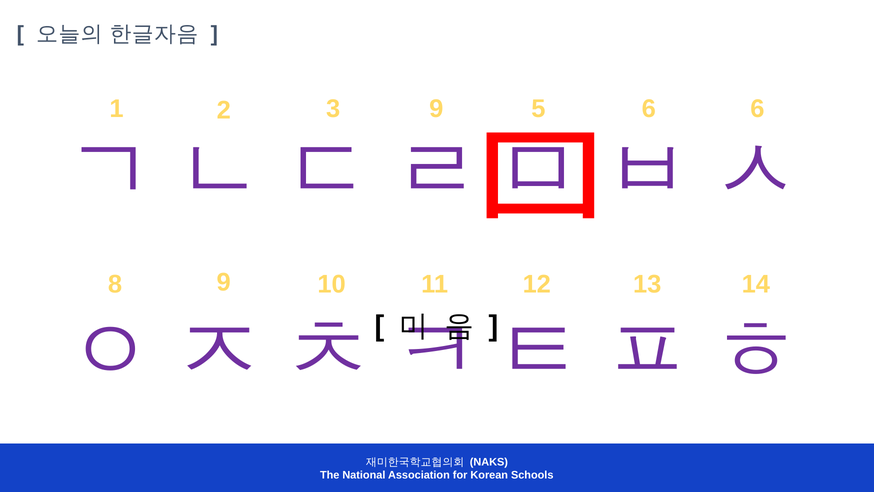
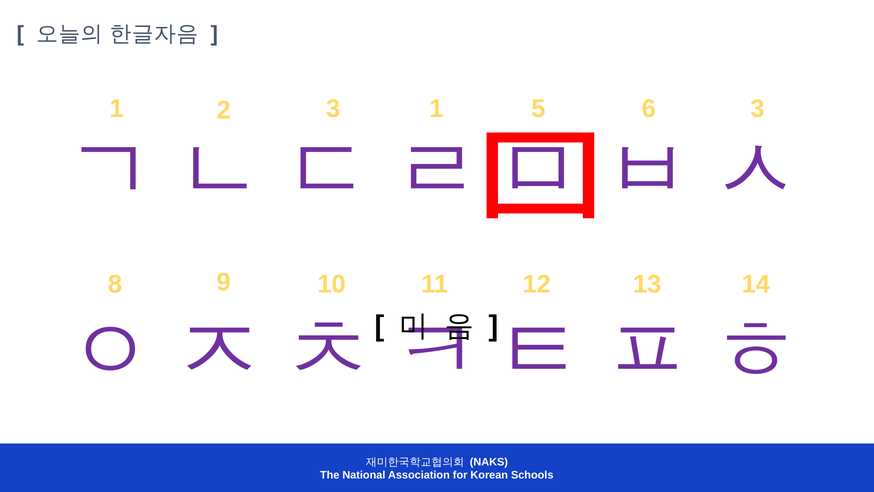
3 9: 9 -> 1
6 6: 6 -> 3
